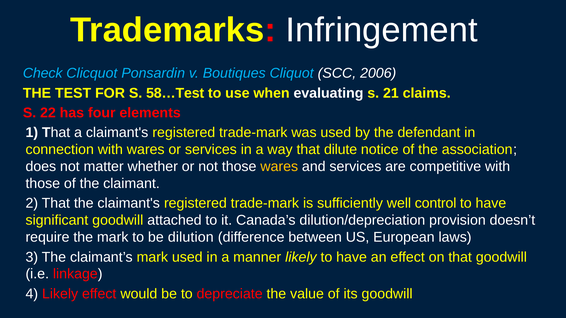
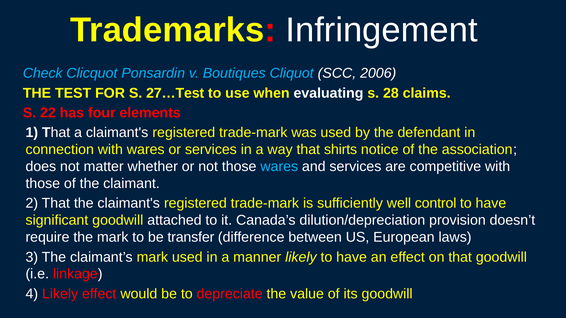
58…Test: 58…Test -> 27…Test
21: 21 -> 28
dilute: dilute -> shirts
wares at (279, 167) colour: yellow -> light blue
dilution: dilution -> transfer
